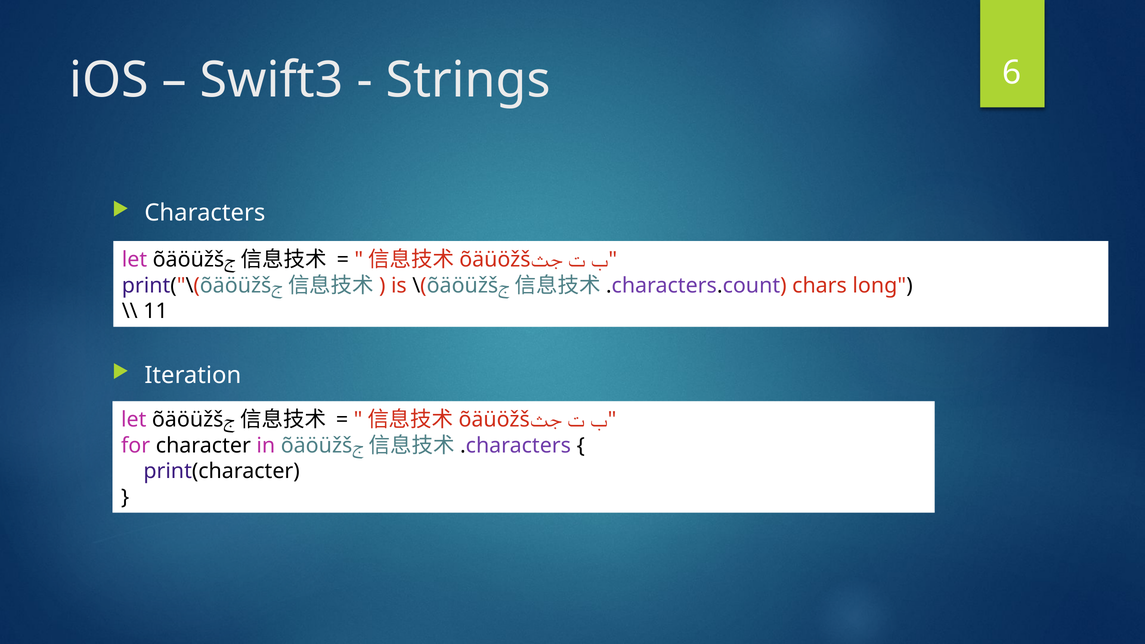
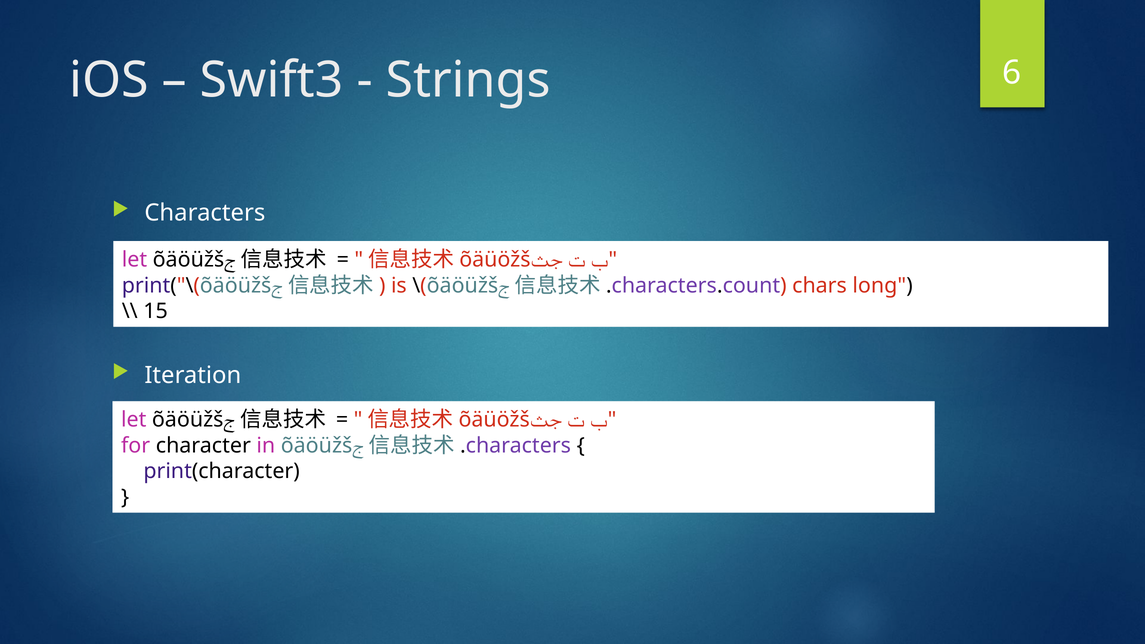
11: 11 -> 15
